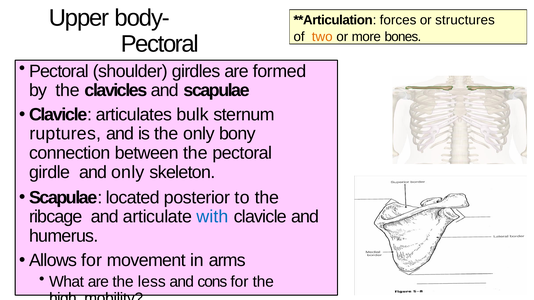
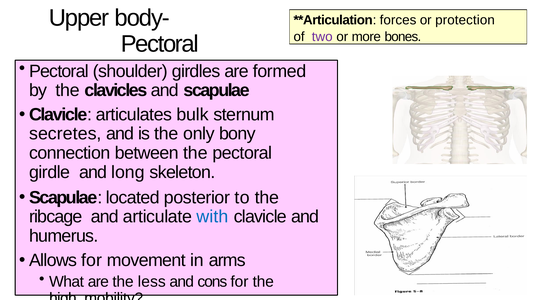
structures: structures -> protection
two colour: orange -> purple
ruptures: ruptures -> secretes
and only: only -> long
